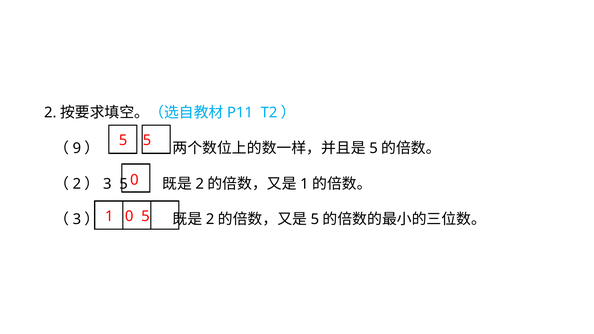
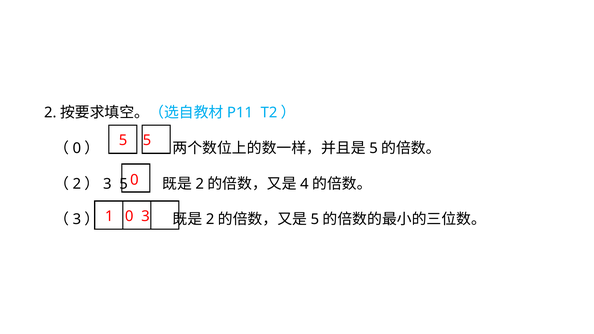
9 at (77, 148): 9 -> 0
1 at (304, 184): 1 -> 4
0 5: 5 -> 3
